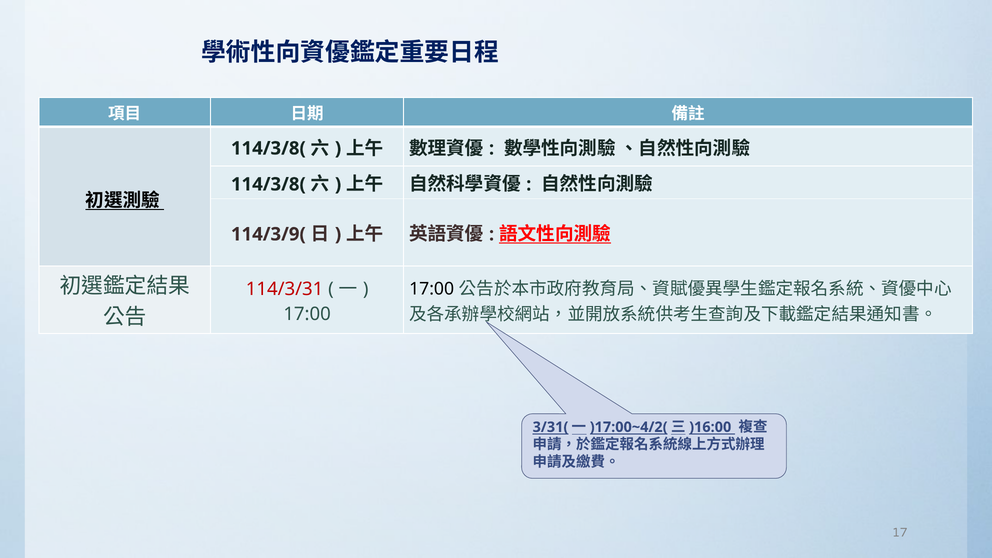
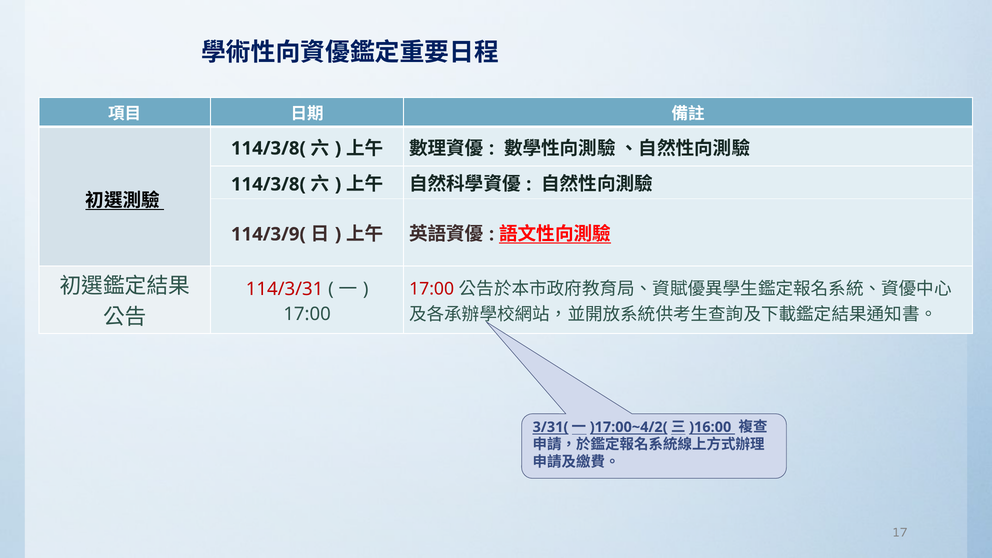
17:00 at (432, 289) colour: black -> red
